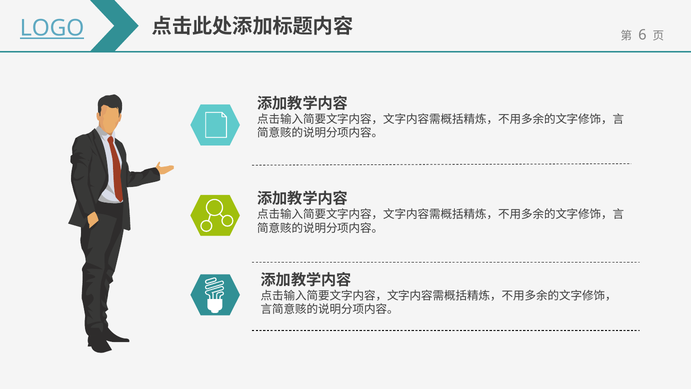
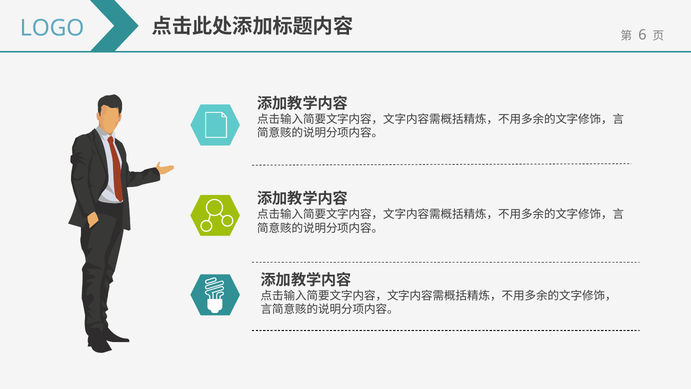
LOGO underline: present -> none
